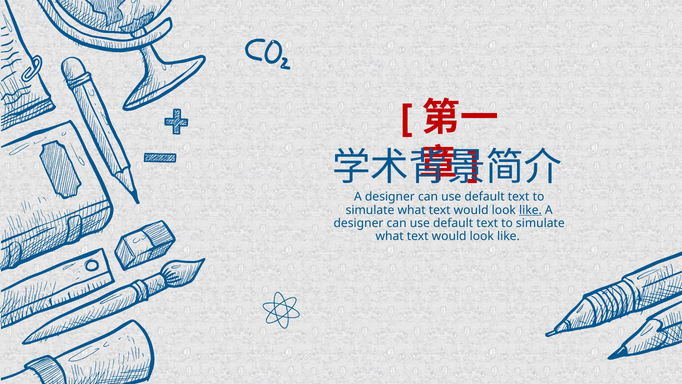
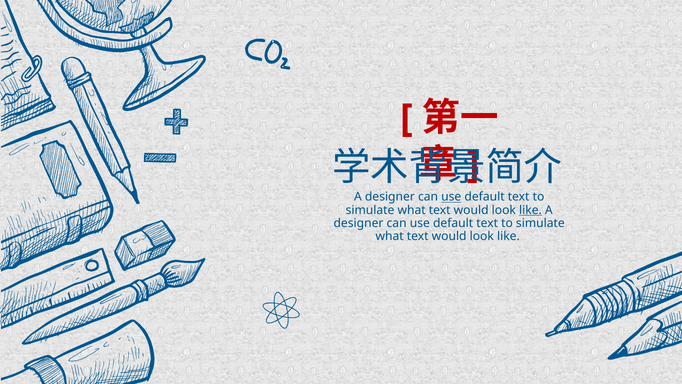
use at (451, 197) underline: none -> present
